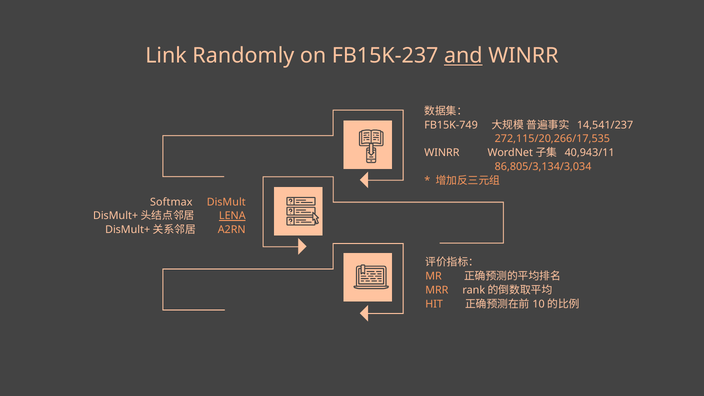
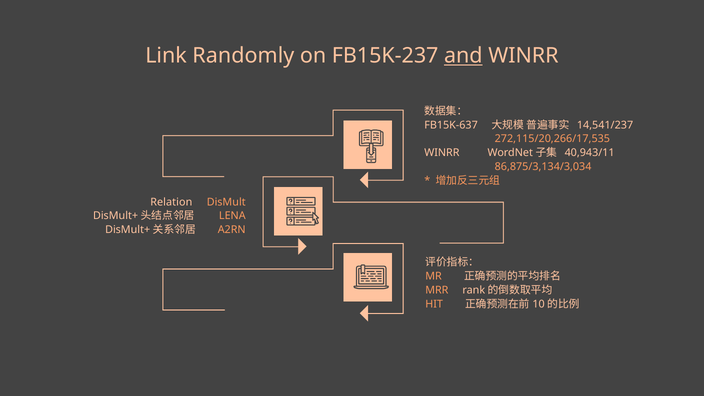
FB15K-749: FB15K-749 -> FB15K-637
86,805/3,134/3,034: 86,805/3,134/3,034 -> 86,875/3,134/3,034
Softmax: Softmax -> Relation
LENA underline: present -> none
